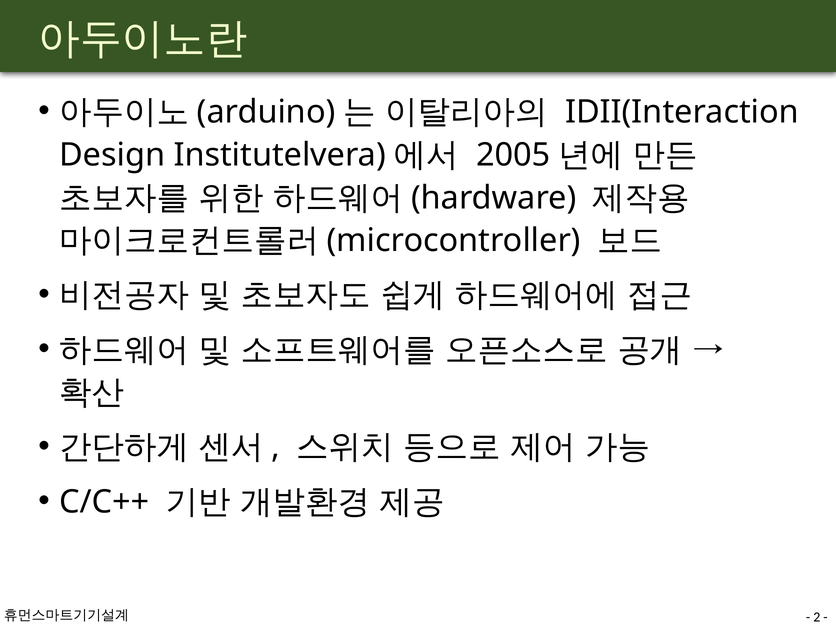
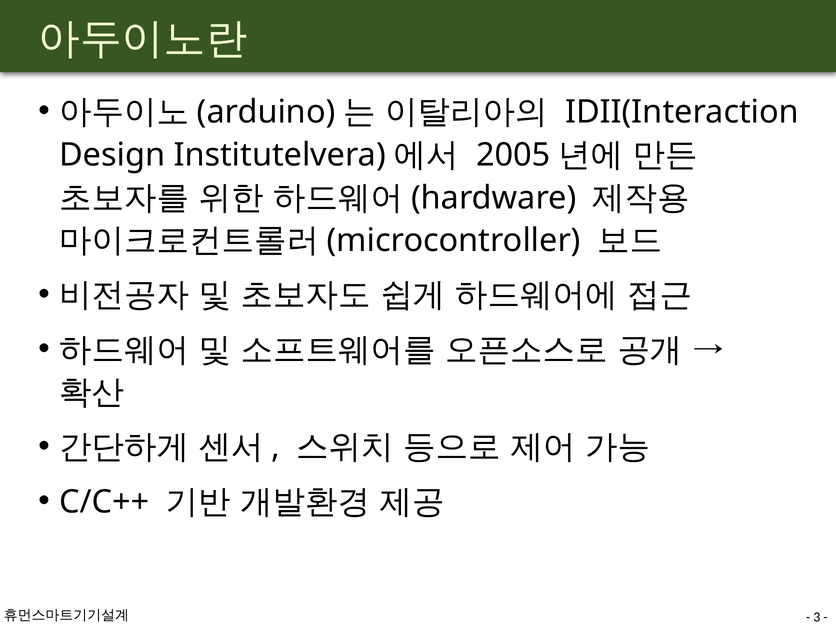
2: 2 -> 3
